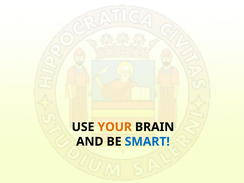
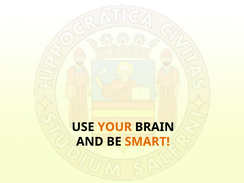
SMART colour: blue -> orange
